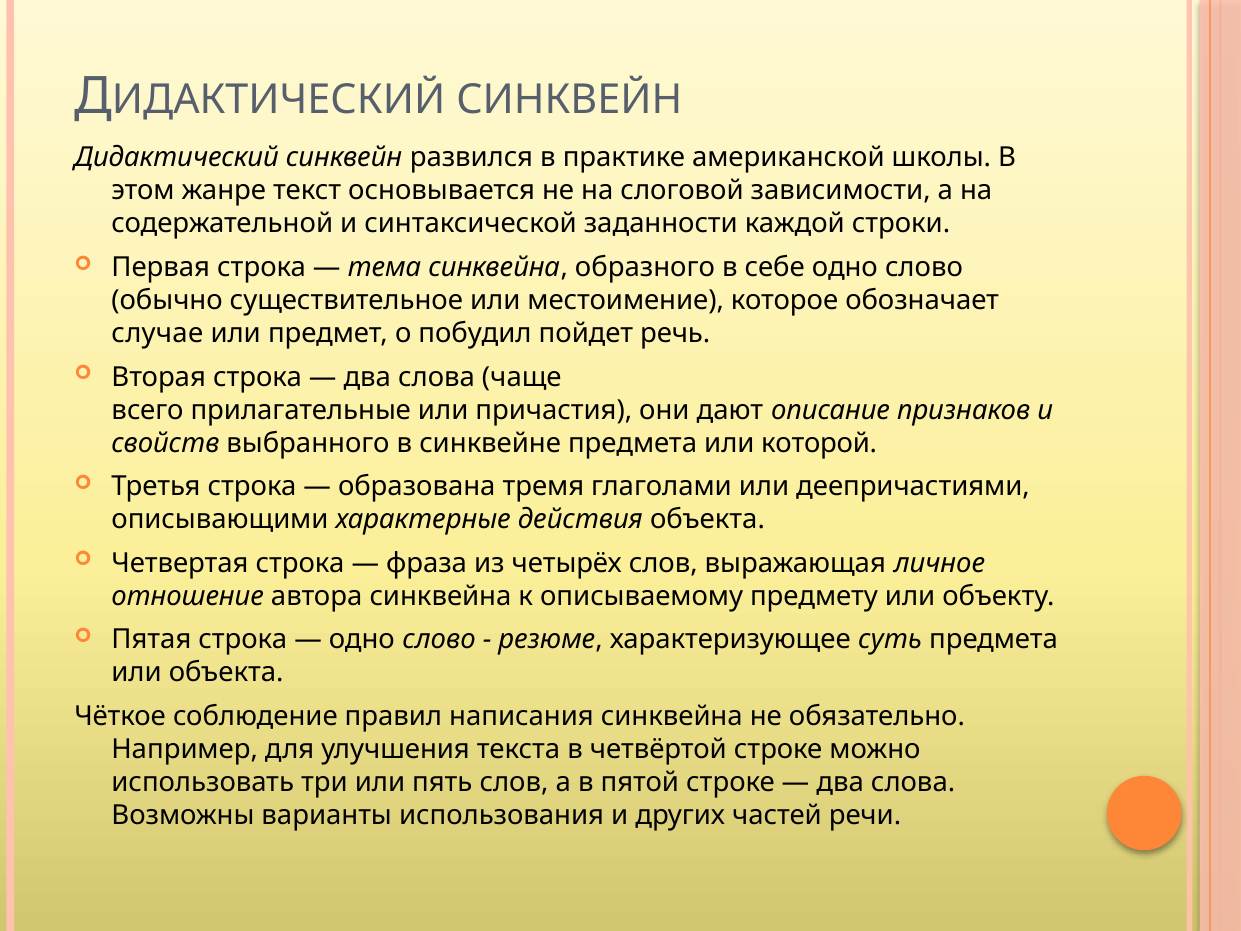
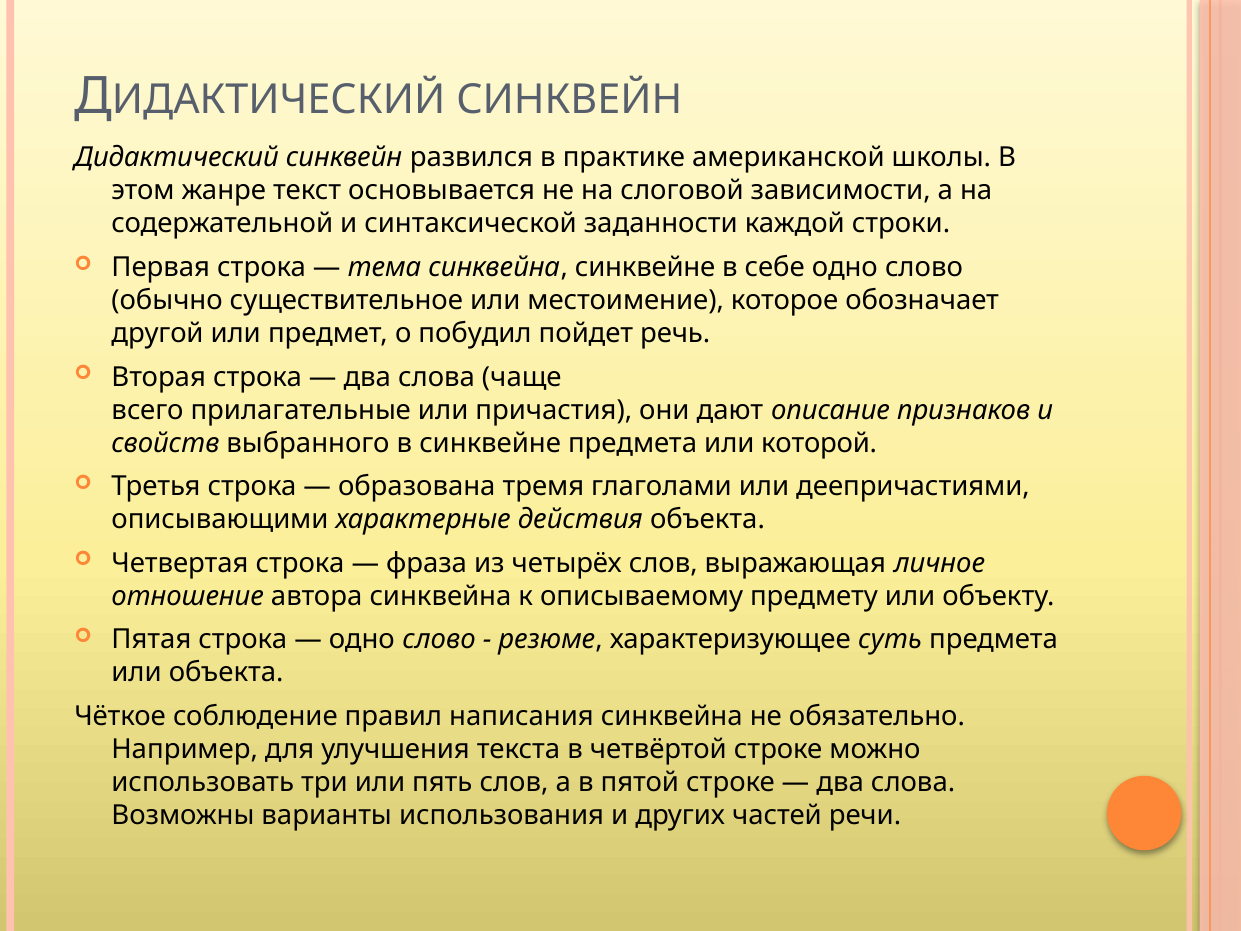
синквейна образного: образного -> синквейне
случае: случае -> другой
